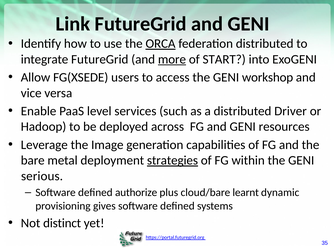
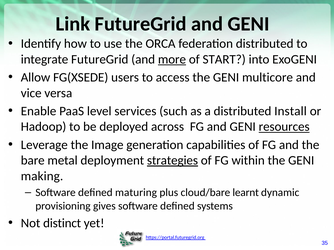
ORCA underline: present -> none
workshop: workshop -> multicore
Driver: Driver -> Install
resources underline: none -> present
serious: serious -> making
authorize: authorize -> maturing
